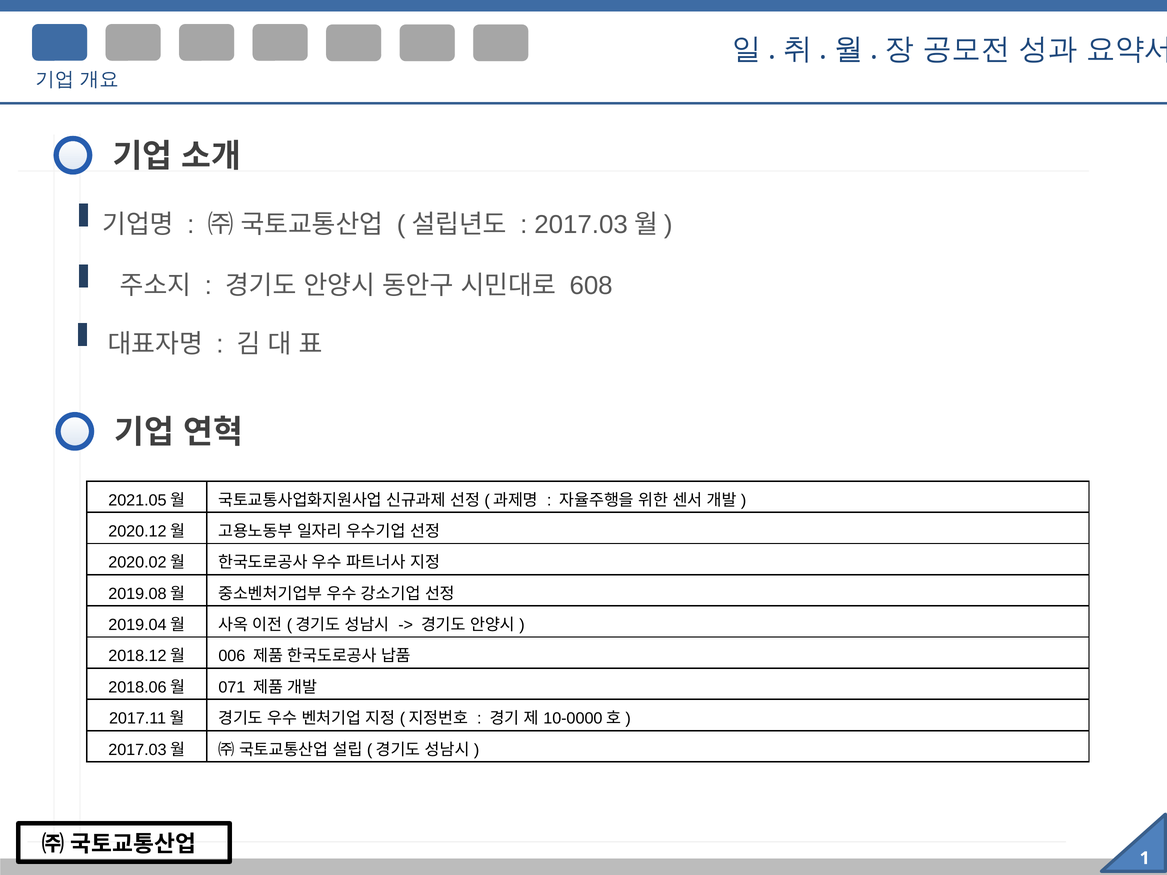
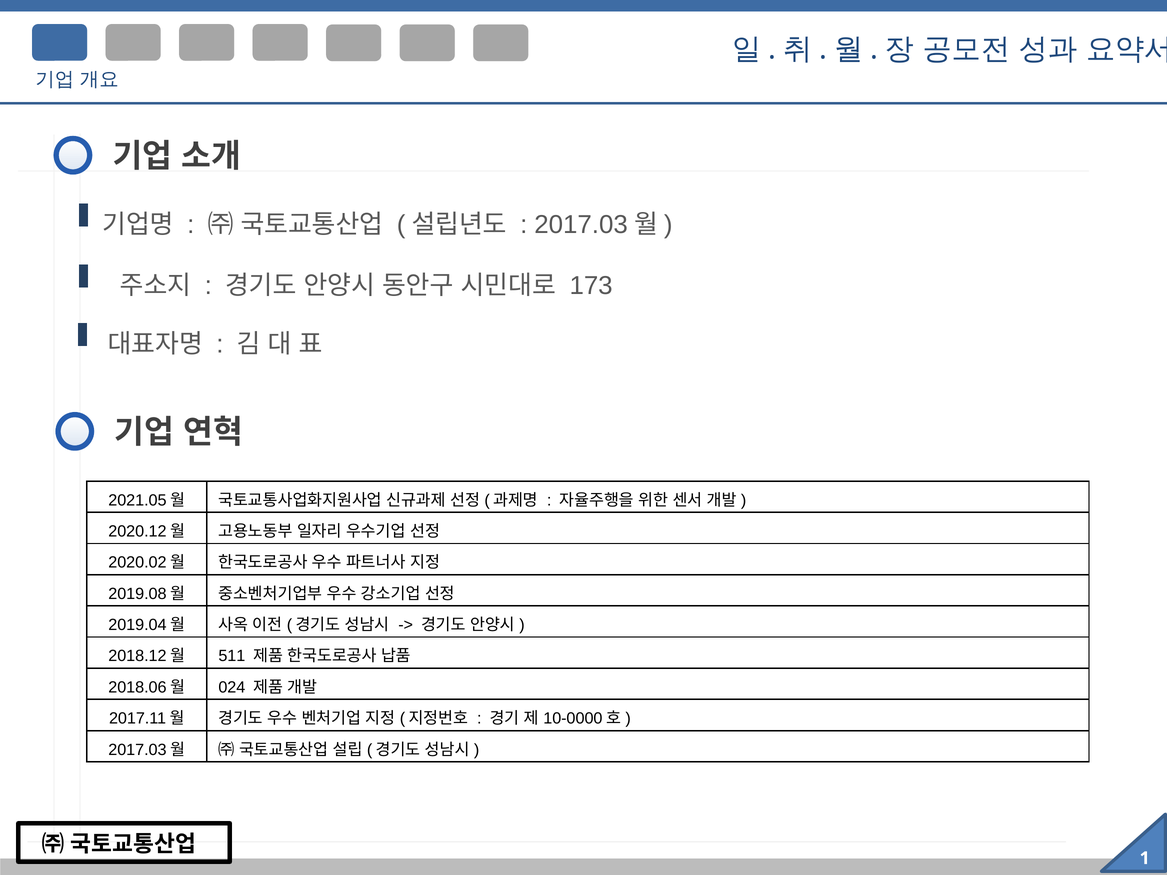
608: 608 -> 173
006: 006 -> 511
071: 071 -> 024
